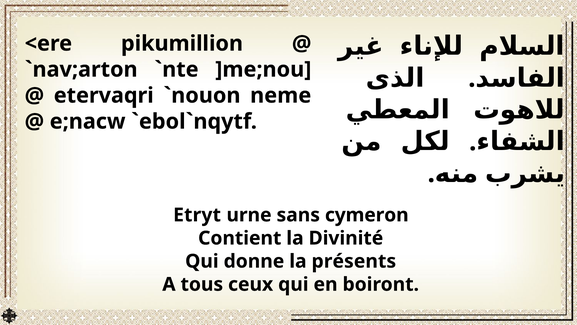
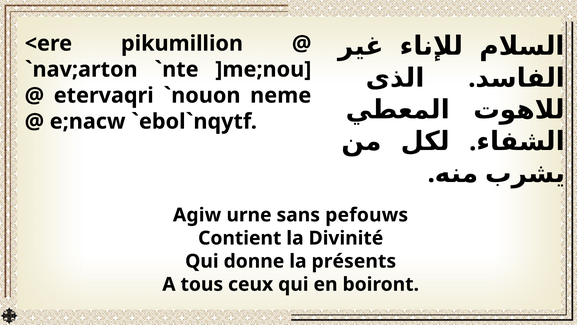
Etryt: Etryt -> Agiw
cymeron: cymeron -> pefouws
